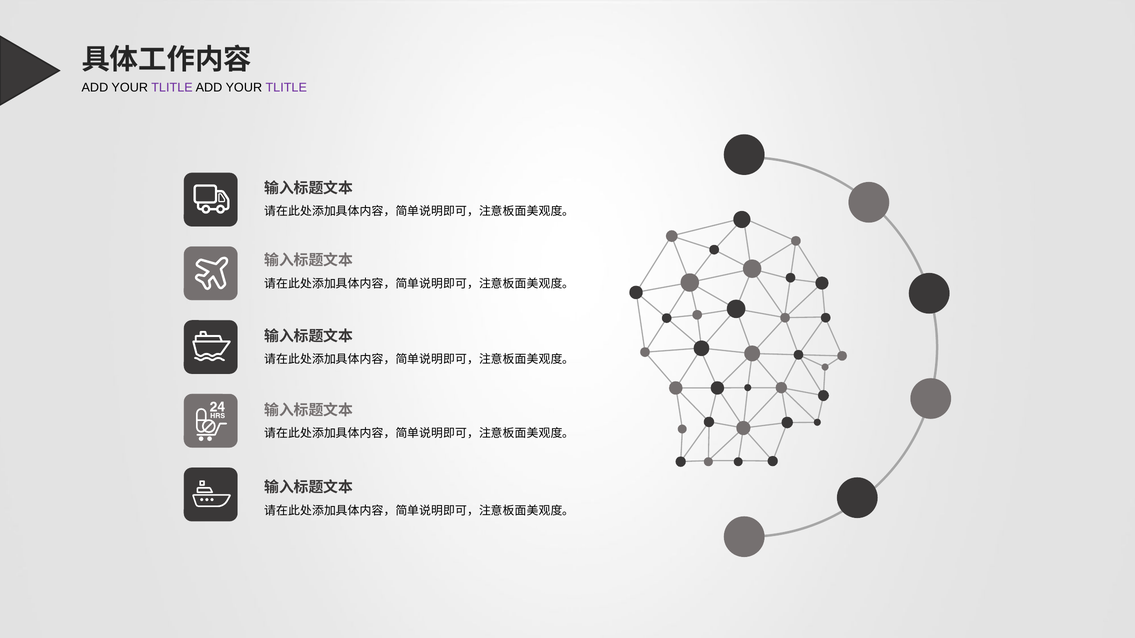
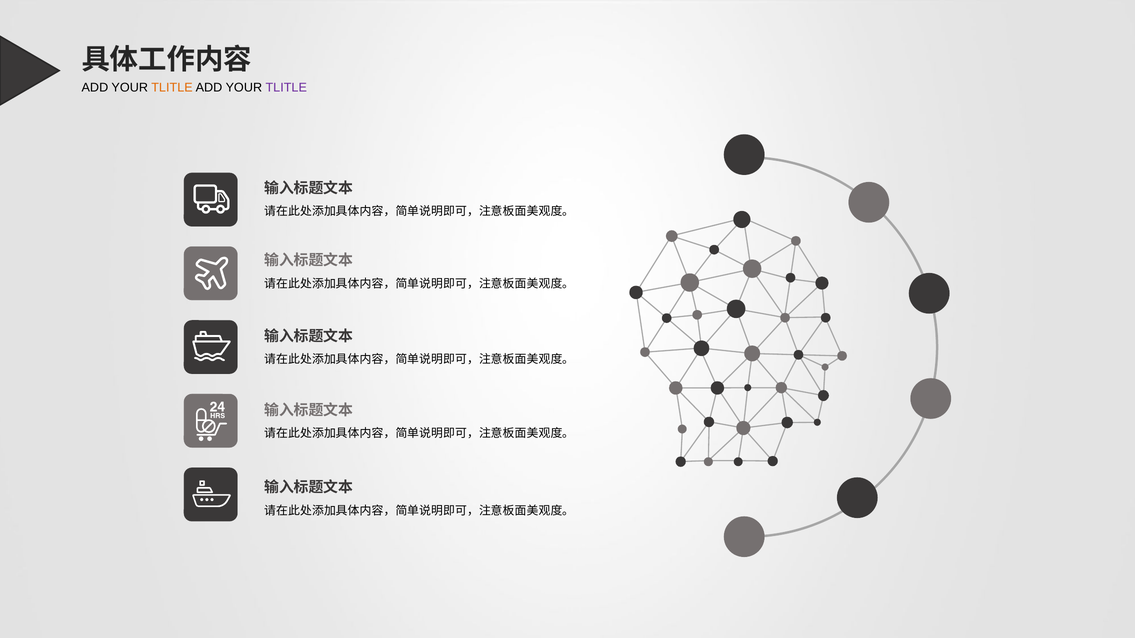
TLITLE at (172, 88) colour: purple -> orange
